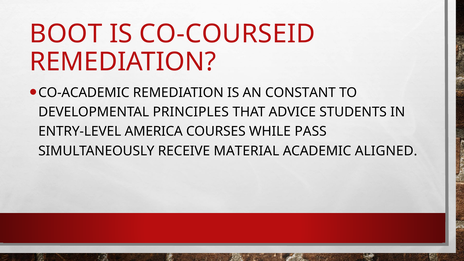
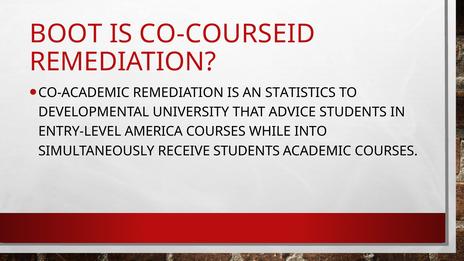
CONSTANT: CONSTANT -> STATISTICS
PRINCIPLES: PRINCIPLES -> UNIVERSITY
PASS: PASS -> INTO
RECEIVE MATERIAL: MATERIAL -> STUDENTS
ACADEMIC ALIGNED: ALIGNED -> COURSES
